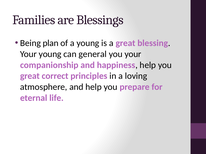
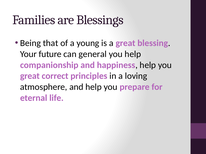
plan: plan -> that
Your young: young -> future
you your: your -> help
